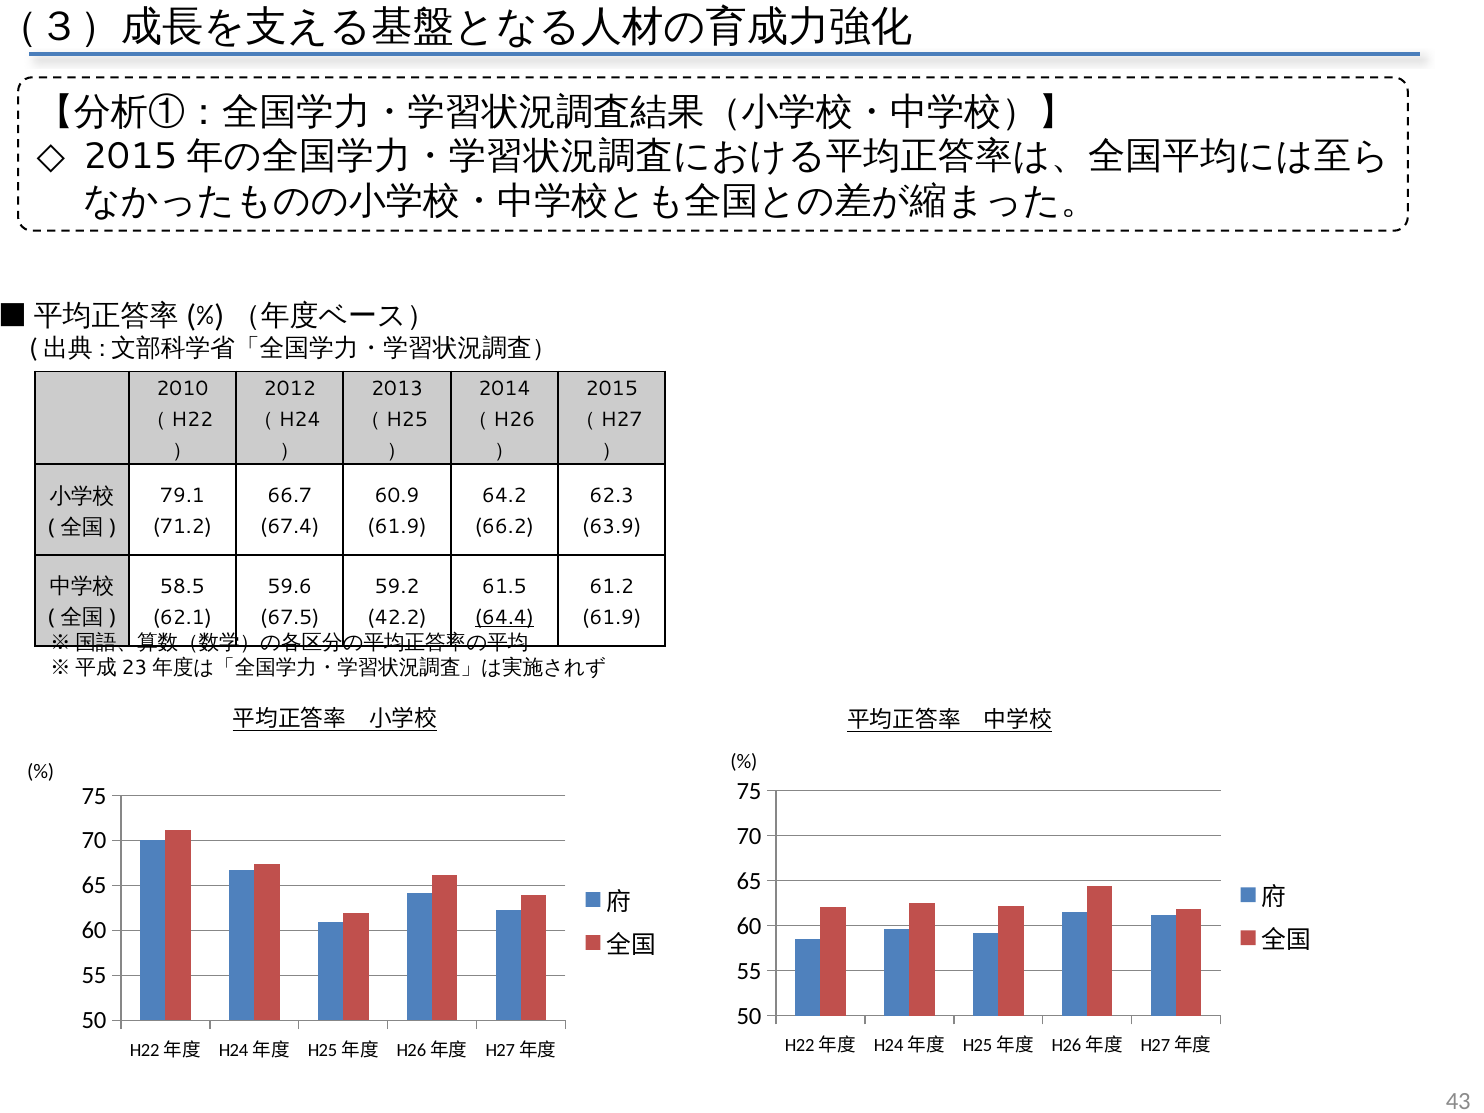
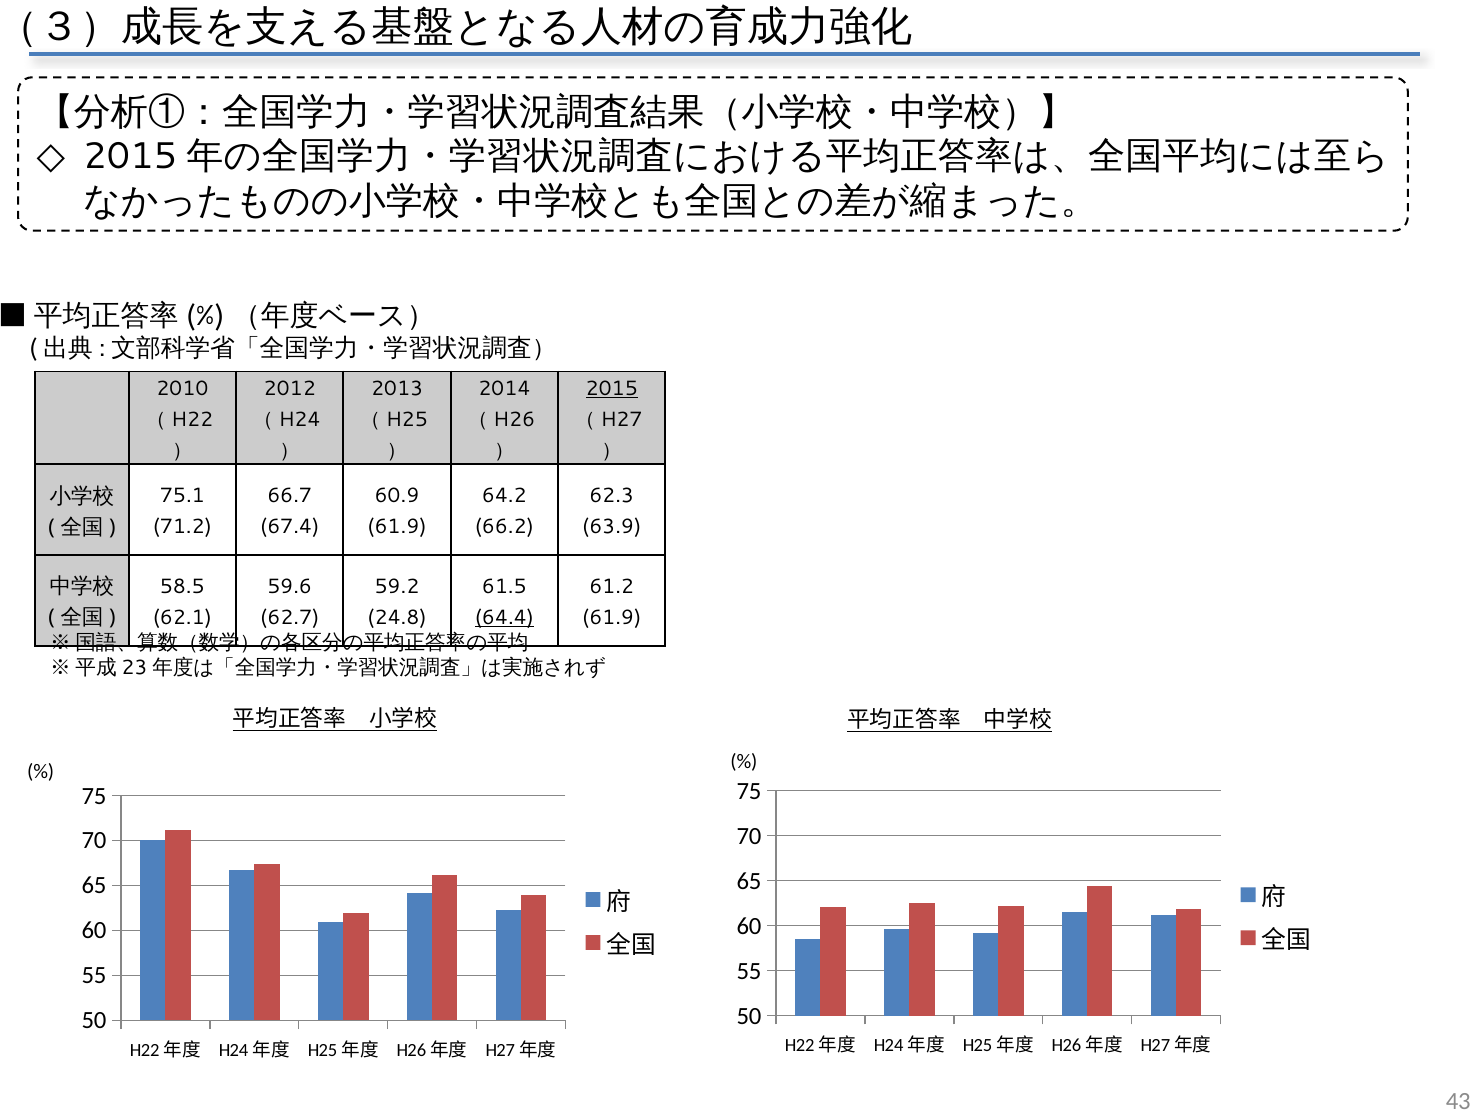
2015 underline: none -> present
79.1: 79.1 -> 75.1
67.5: 67.5 -> 62.7
42.2: 42.2 -> 24.8
